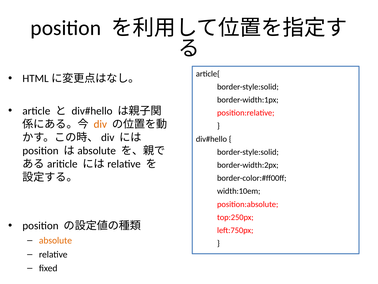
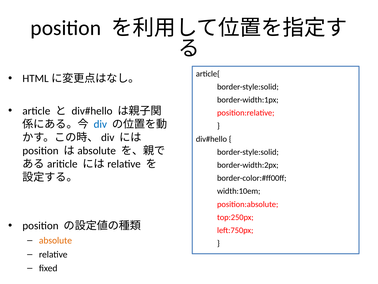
div colour: orange -> blue
